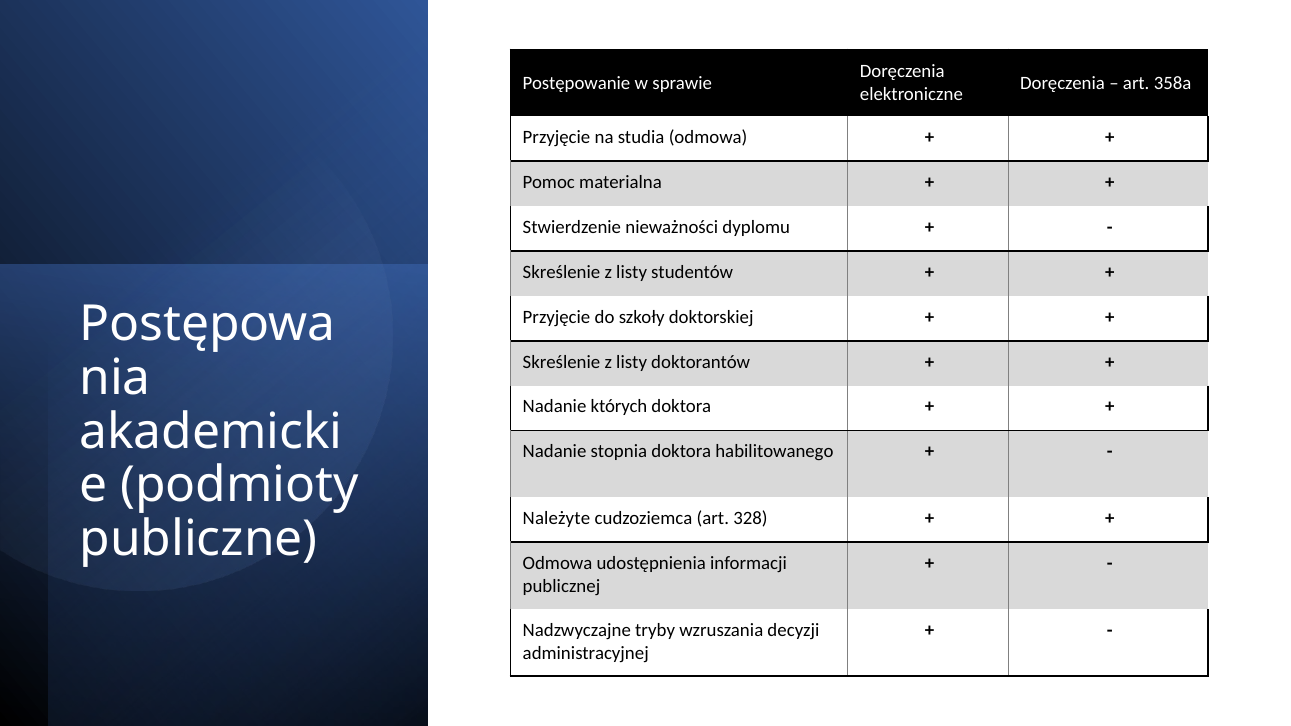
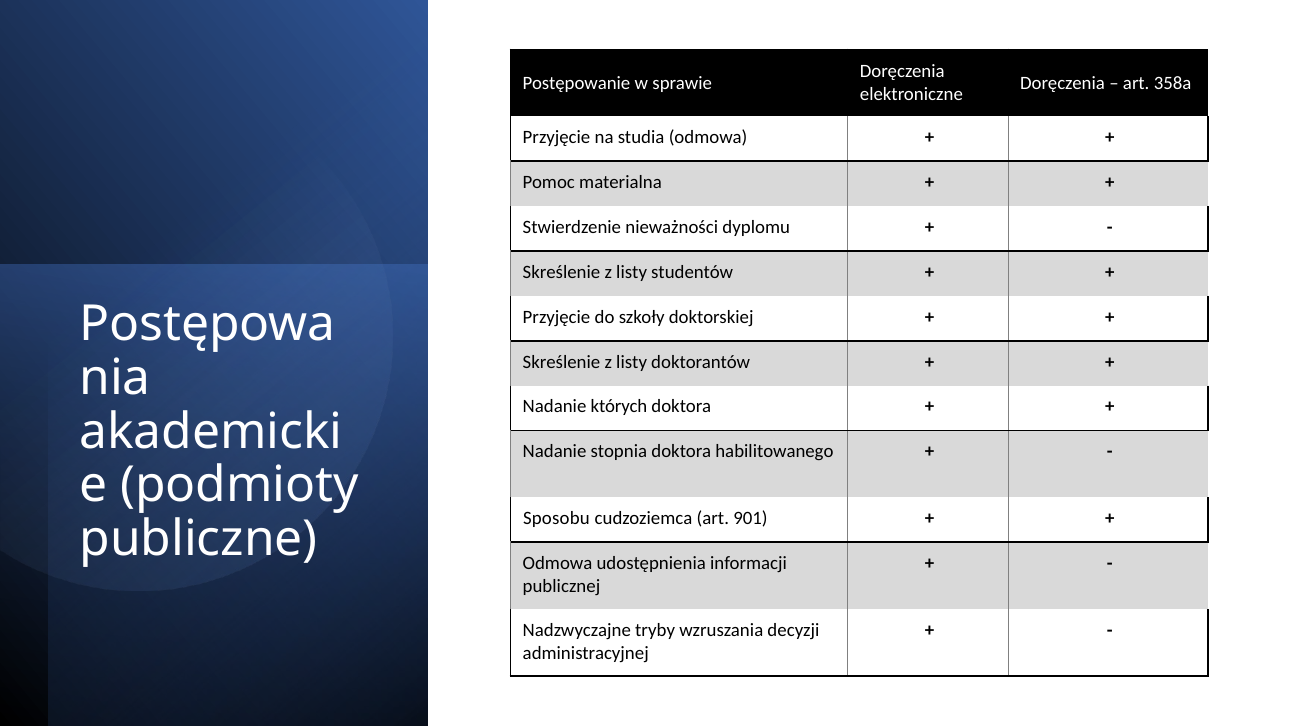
Należyte: Należyte -> Sposobu
328: 328 -> 901
